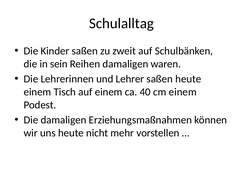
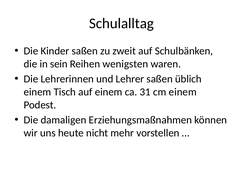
Reihen damaligen: damaligen -> wenigsten
saßen heute: heute -> üblich
40: 40 -> 31
